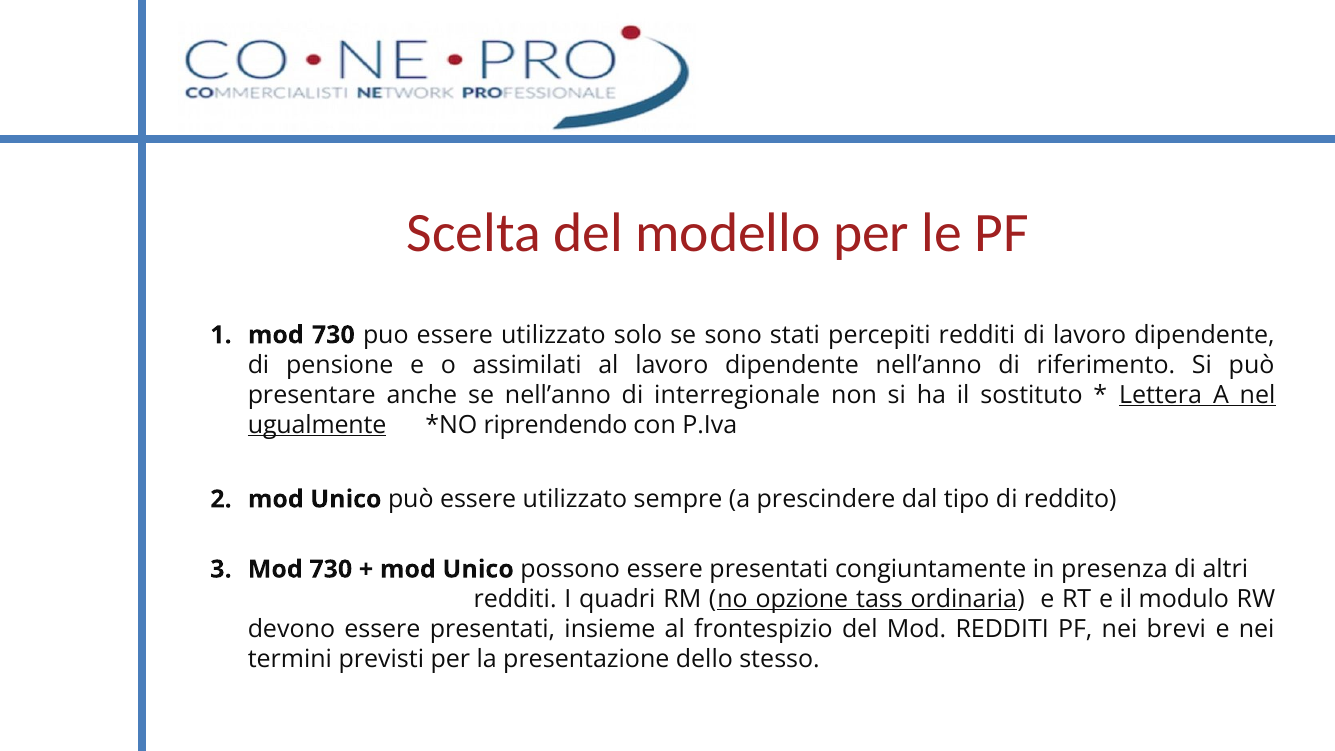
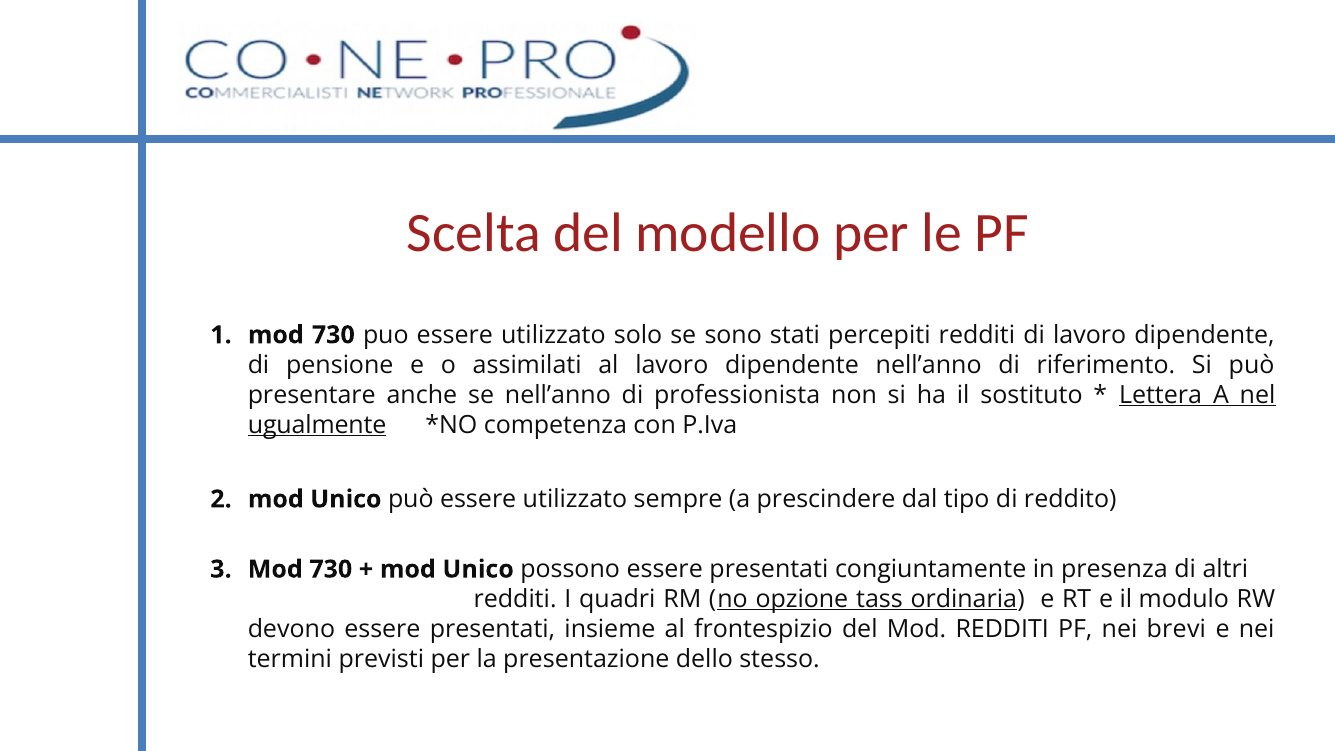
interregionale: interregionale -> professionista
riprendendo: riprendendo -> competenza
